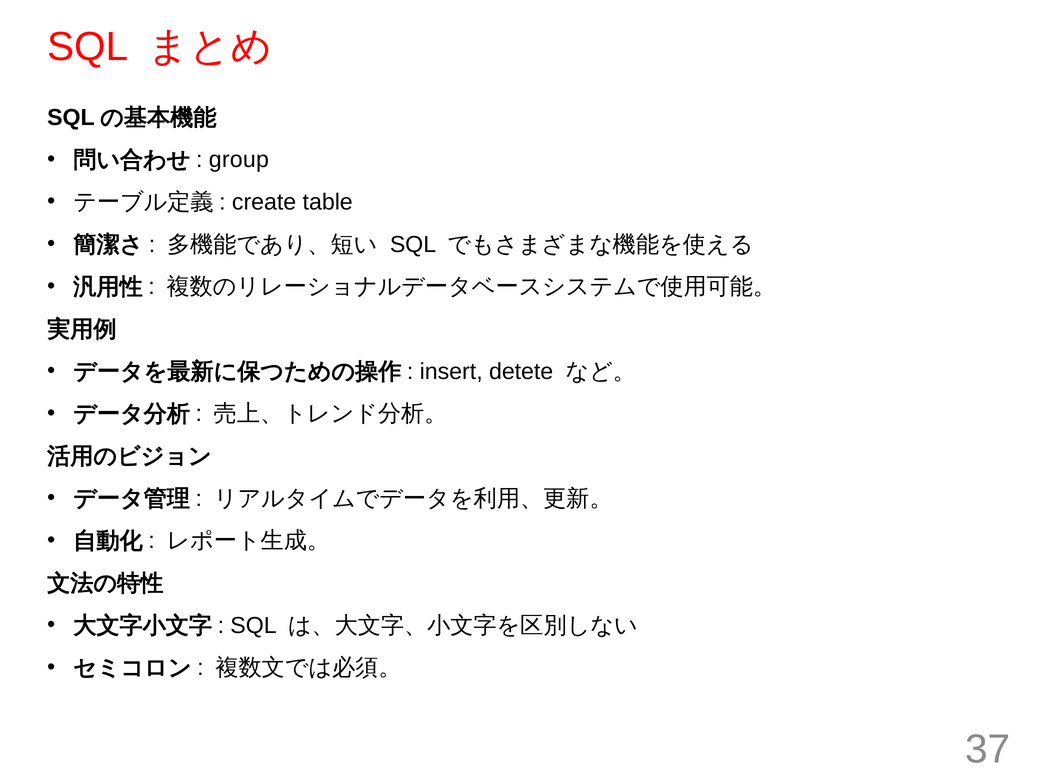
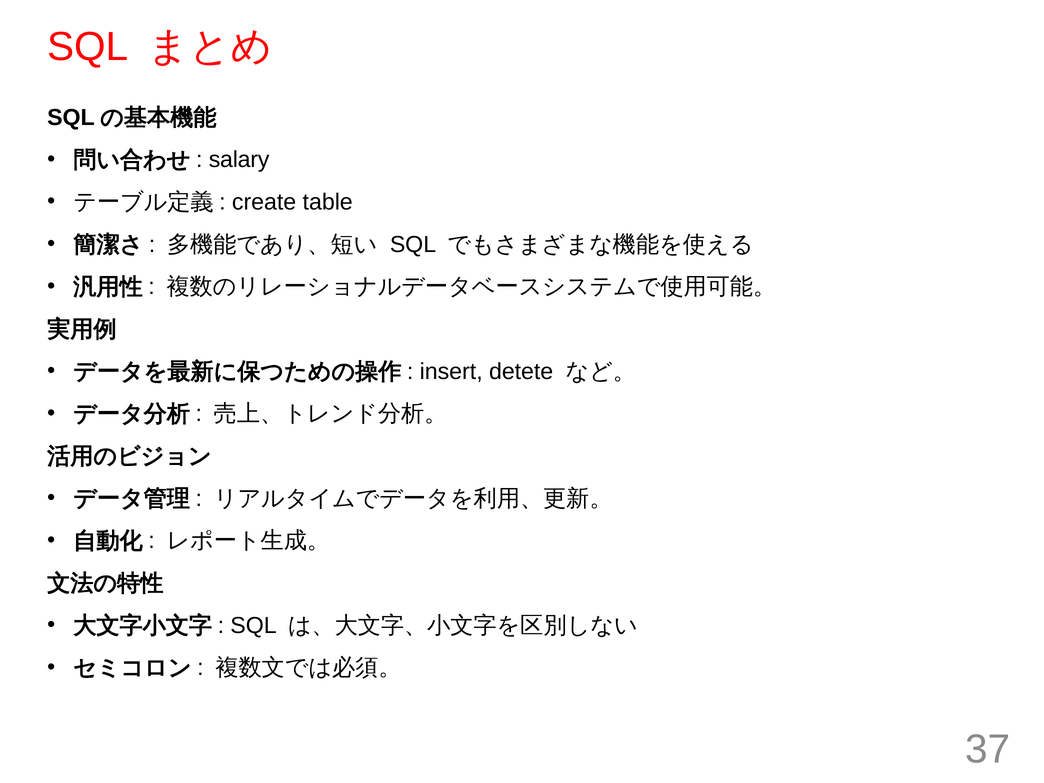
group: group -> salary
